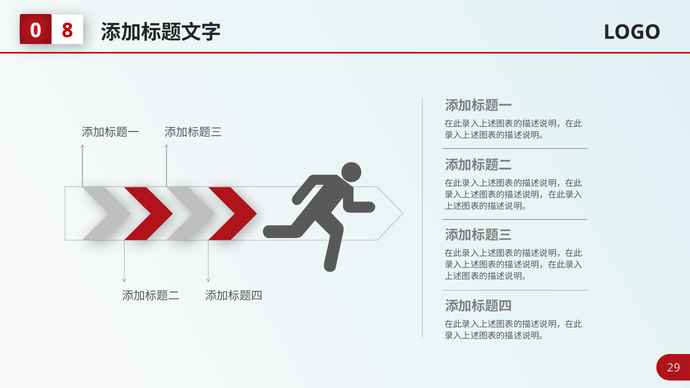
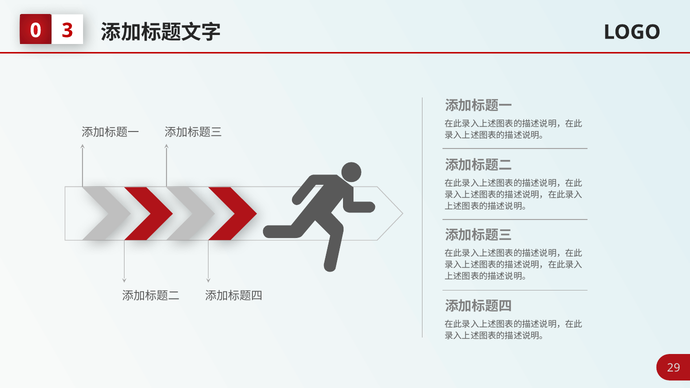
8: 8 -> 3
